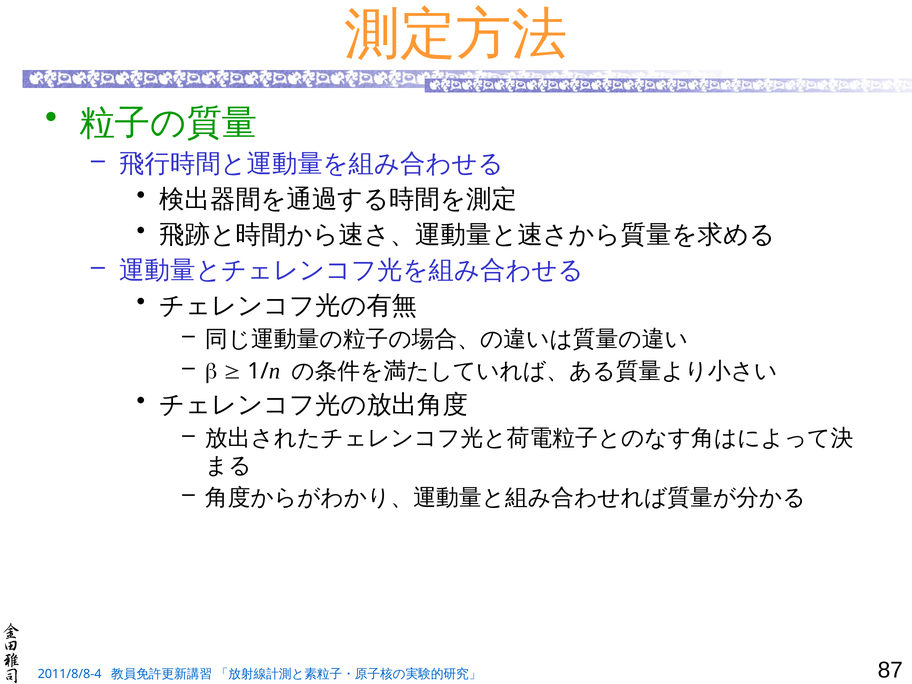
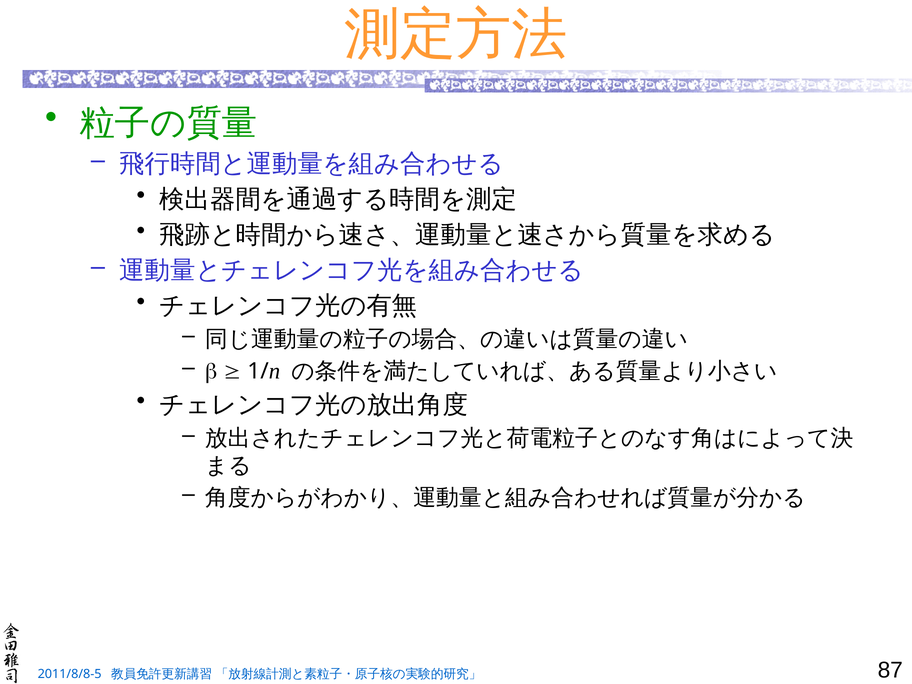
2011/8/8-4: 2011/8/8-4 -> 2011/8/8-5
